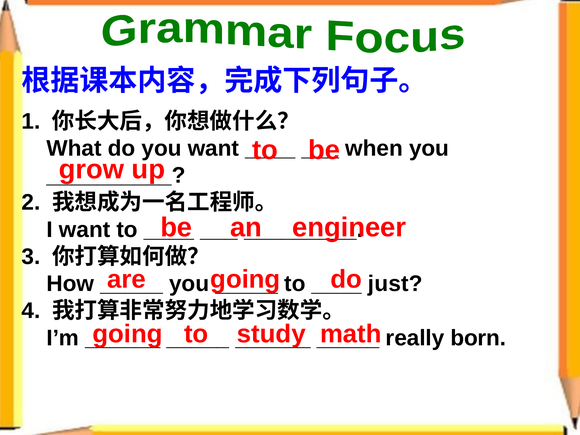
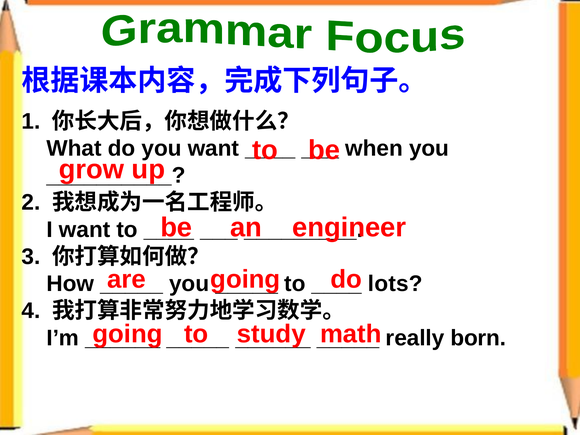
just: just -> lots
